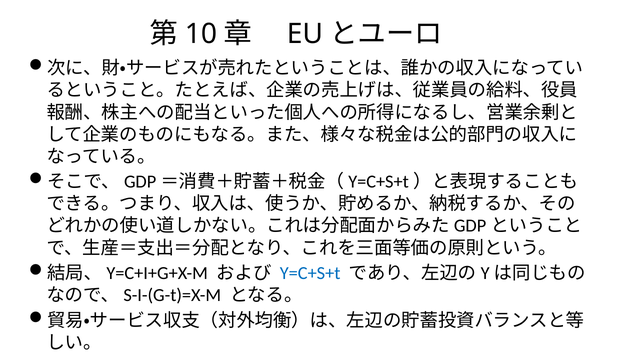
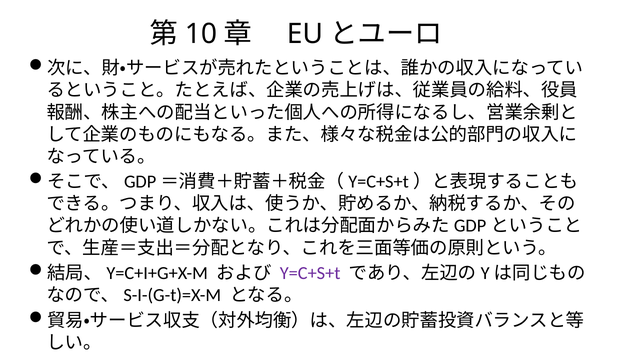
Y=C+S+t colour: blue -> purple
